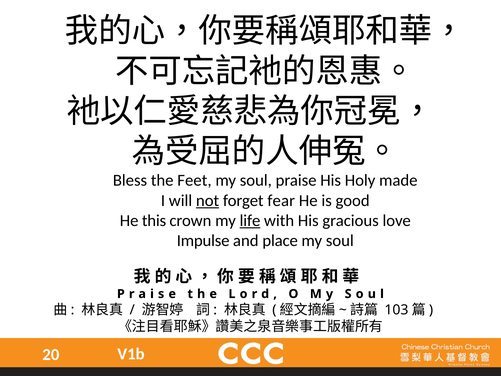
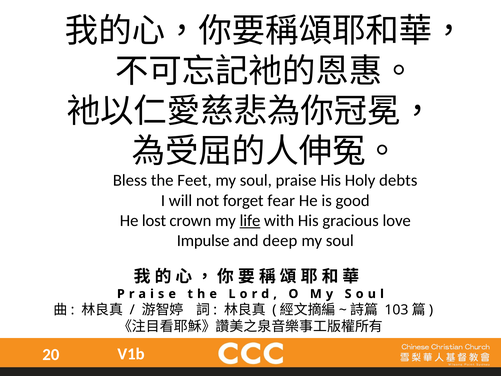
made: made -> debts
not underline: present -> none
this: this -> lost
place: place -> deep
